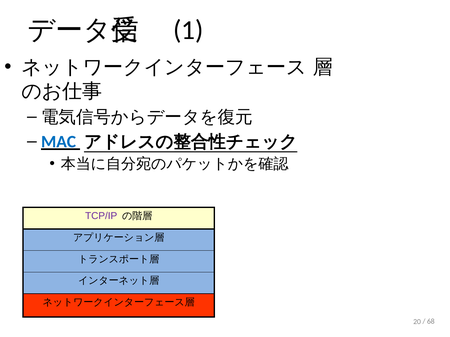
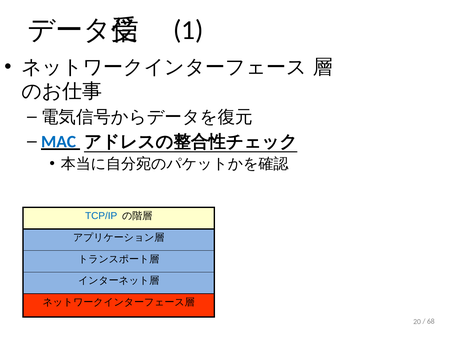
TCP/IP colour: purple -> blue
